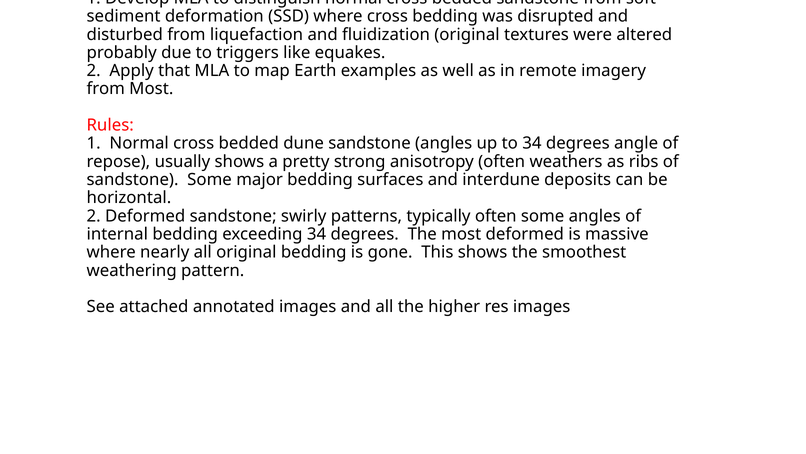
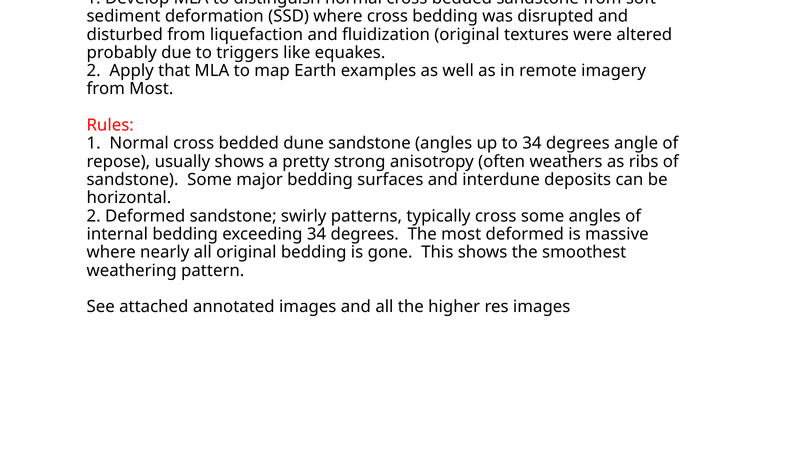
typically often: often -> cross
